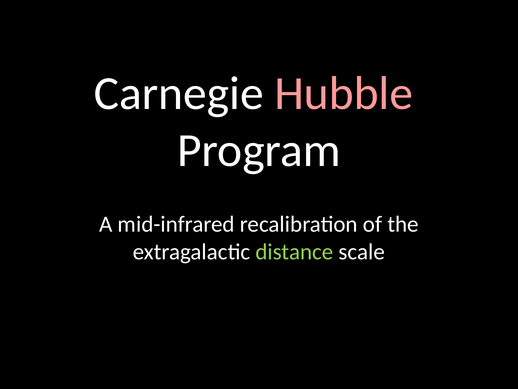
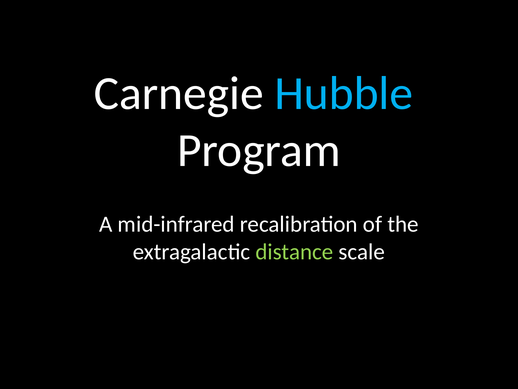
Hubble colour: pink -> light blue
